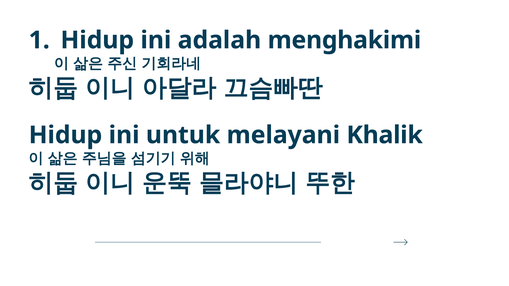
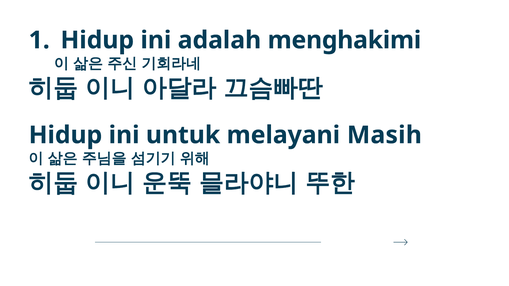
Khalik: Khalik -> Masih
